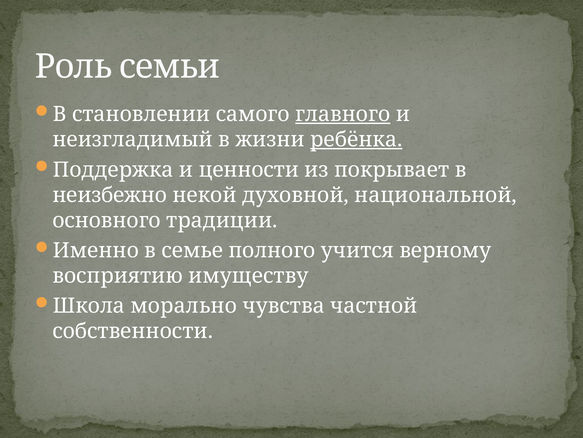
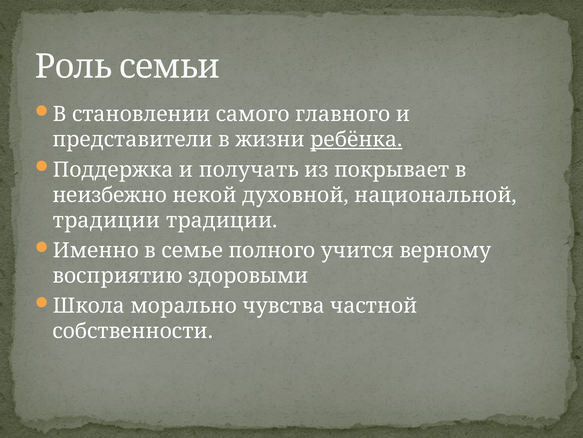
главного underline: present -> none
неизгладимый: неизгладимый -> представители
ценности: ценности -> получать
основного at (107, 220): основного -> традиции
имуществу: имуществу -> здоровыми
